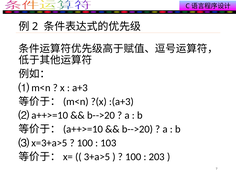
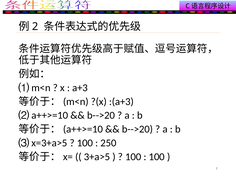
103: 103 -> 250
203 at (157, 157): 203 -> 100
